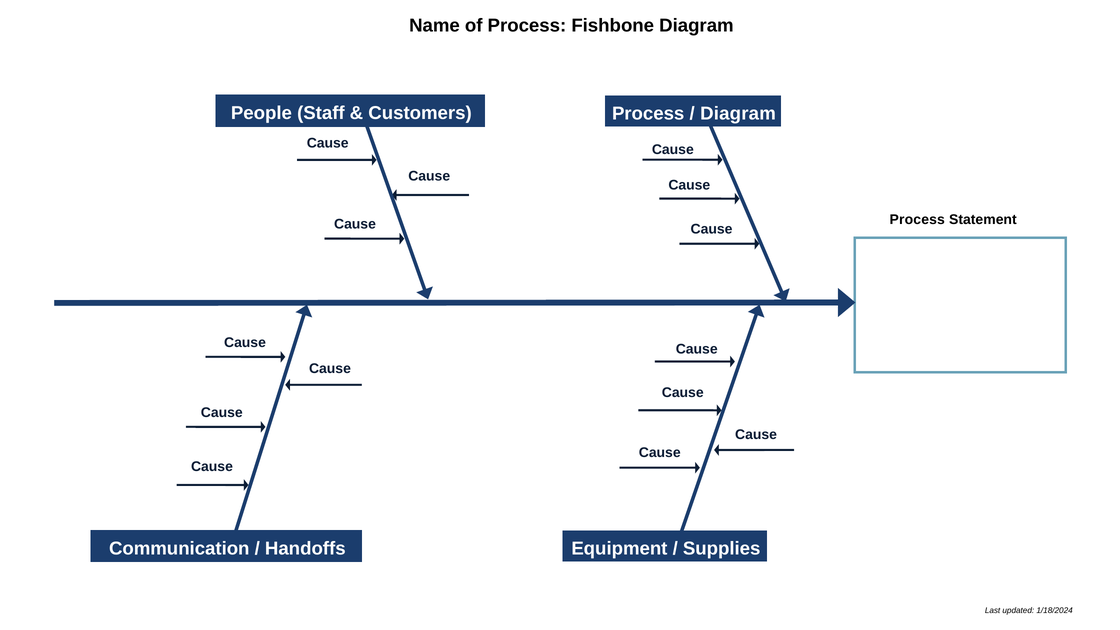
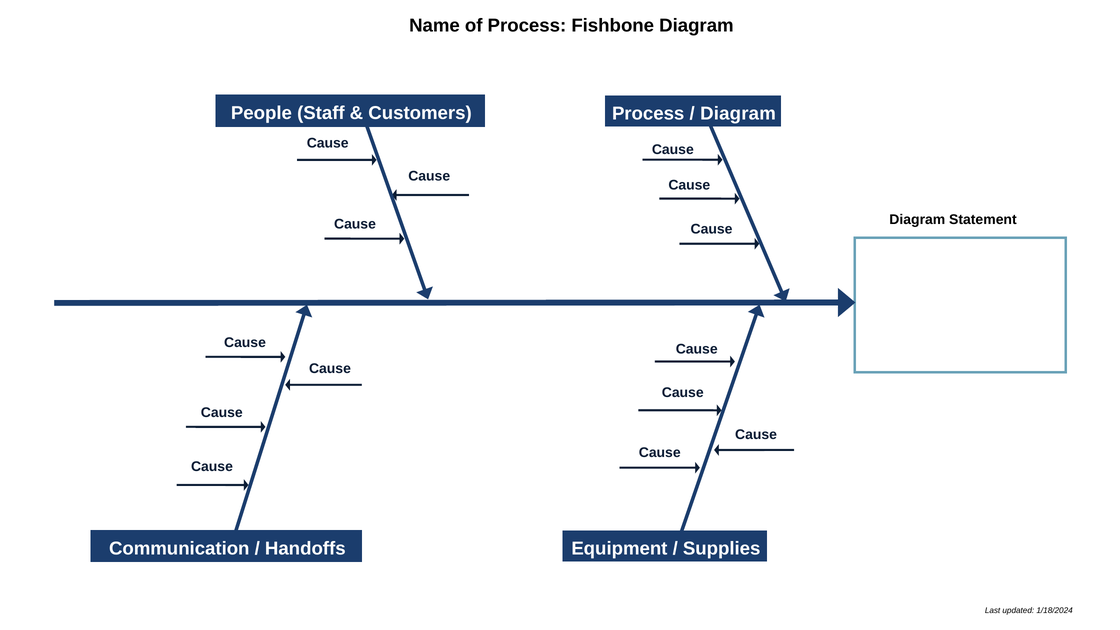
Process at (917, 220): Process -> Diagram
